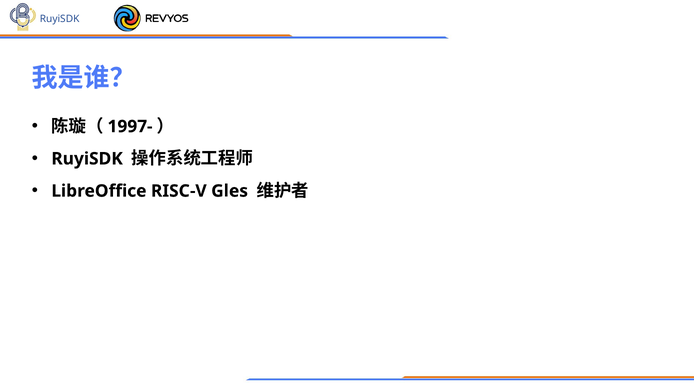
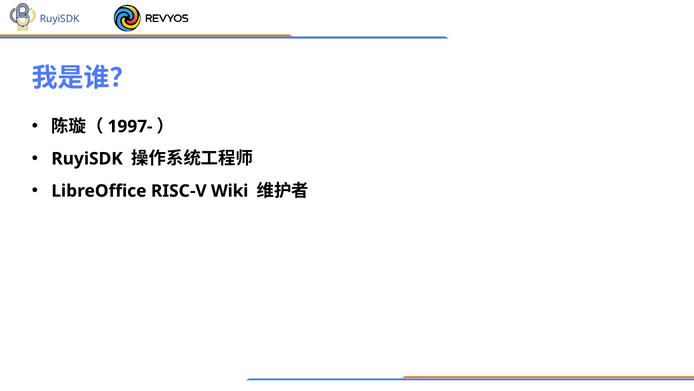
Gles: Gles -> Wiki
